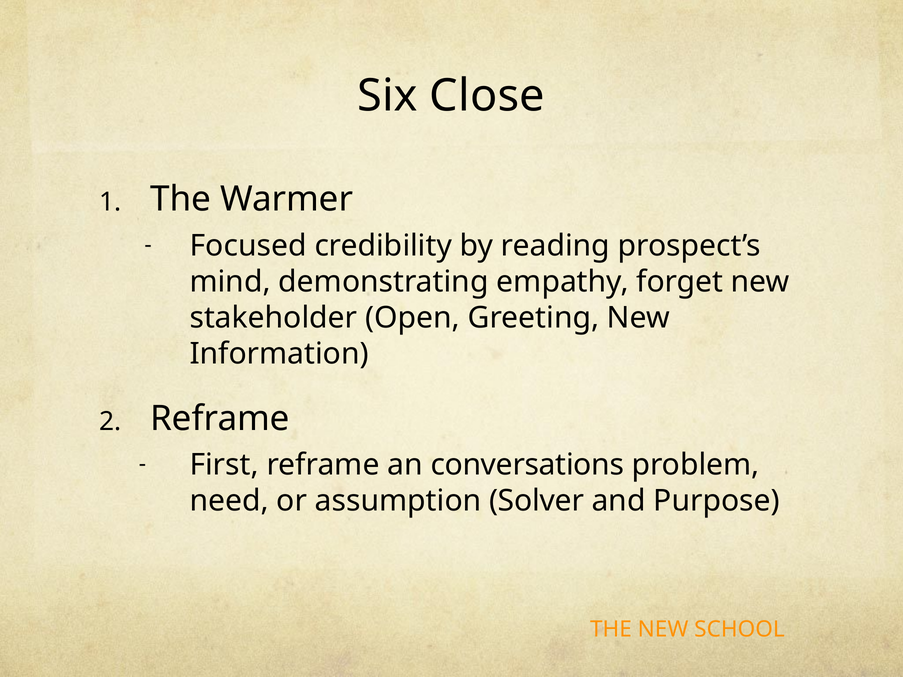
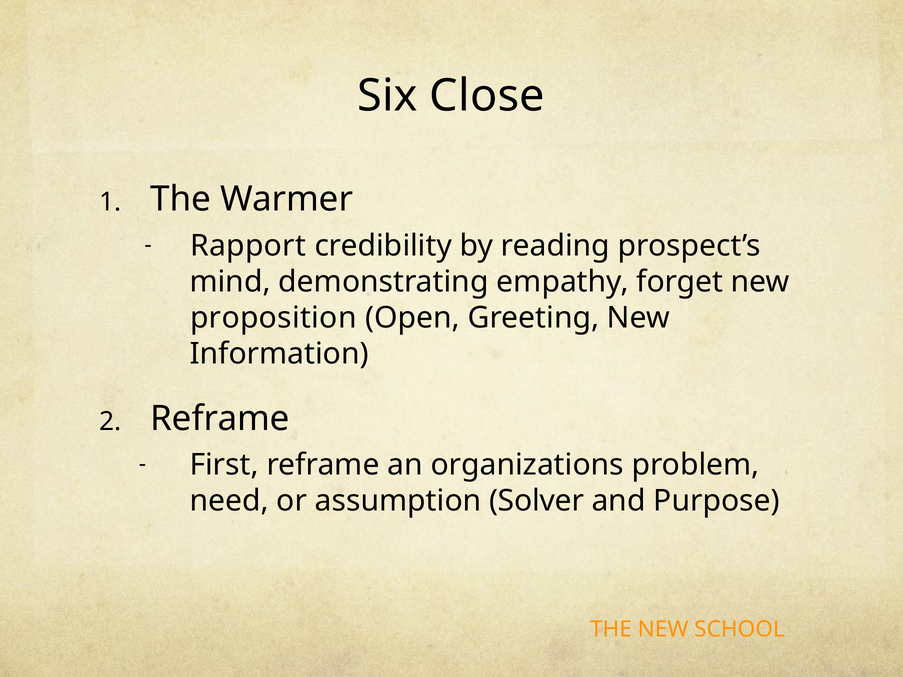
Focused: Focused -> Rapport
stakeholder: stakeholder -> proposition
conversations: conversations -> organizations
